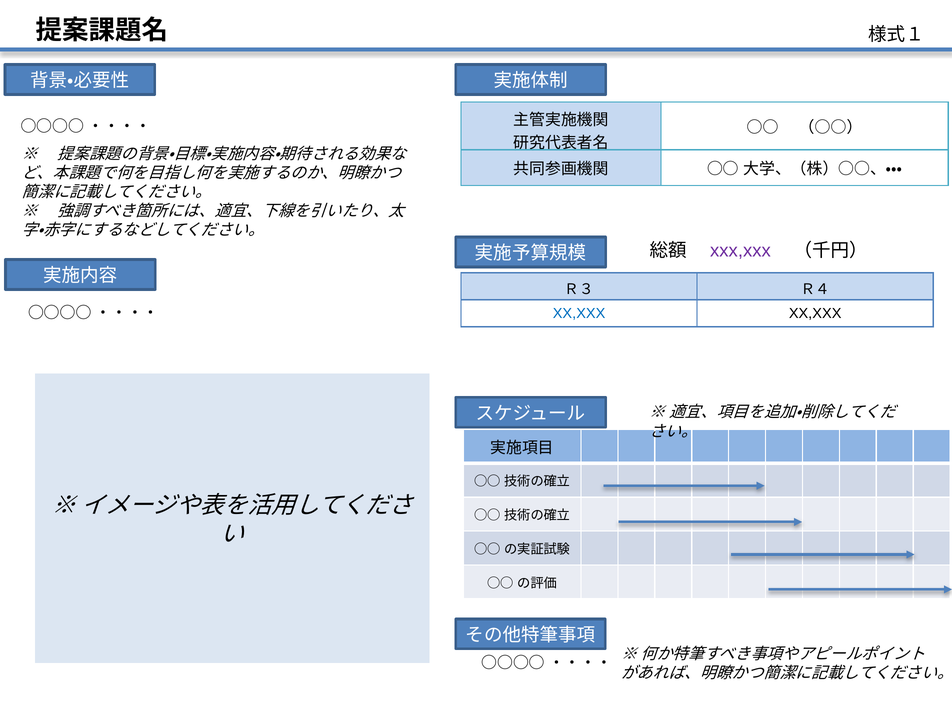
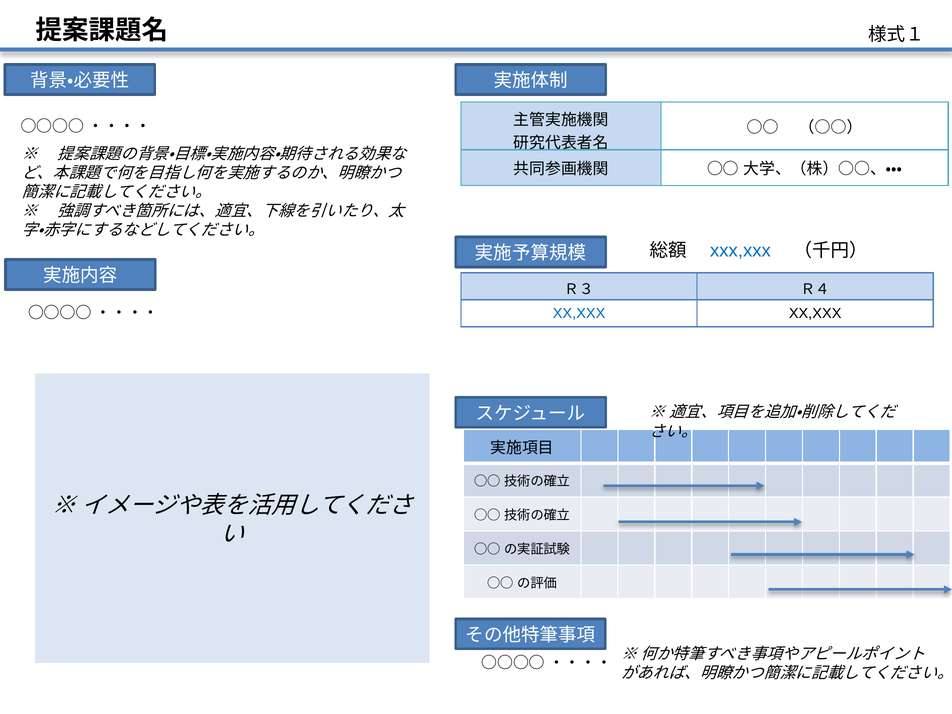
xxx,xxx colour: purple -> blue
